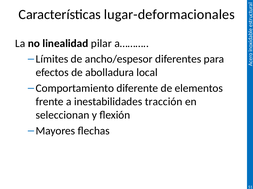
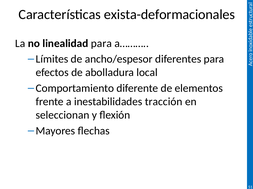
lugar-deformacionales: lugar-deformacionales -> exista-deformacionales
linealidad pilar: pilar -> para
